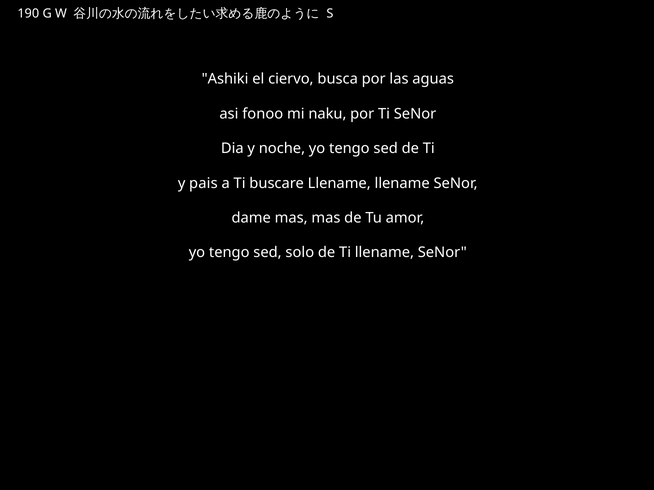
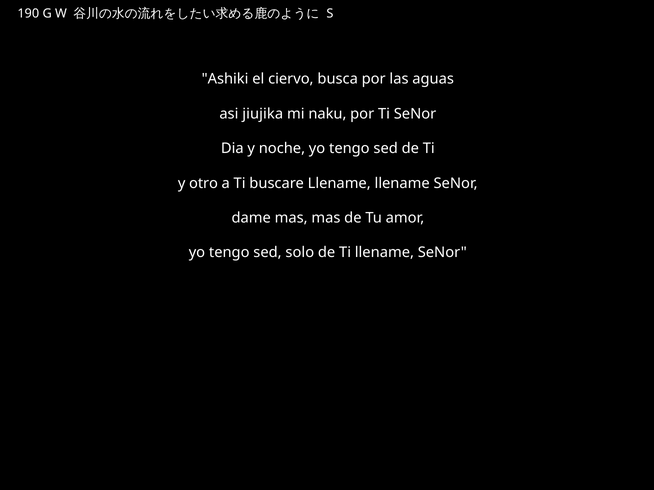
fonoo: fonoo -> jiujika
pais: pais -> otro
